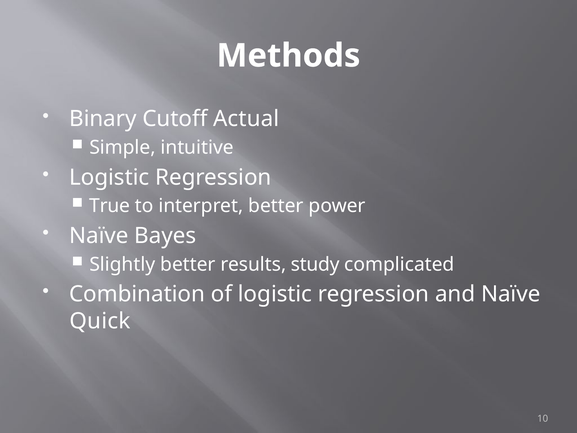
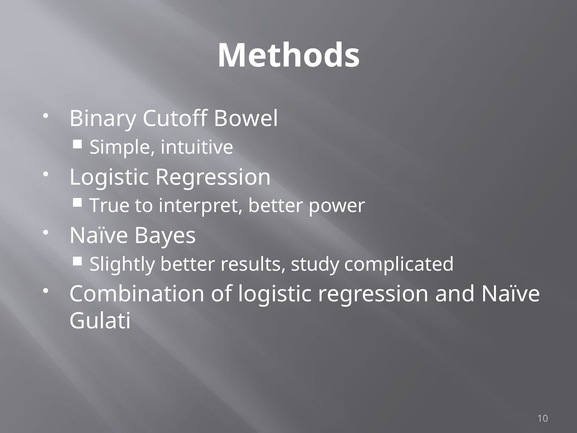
Actual: Actual -> Bowel
Quick: Quick -> Gulati
